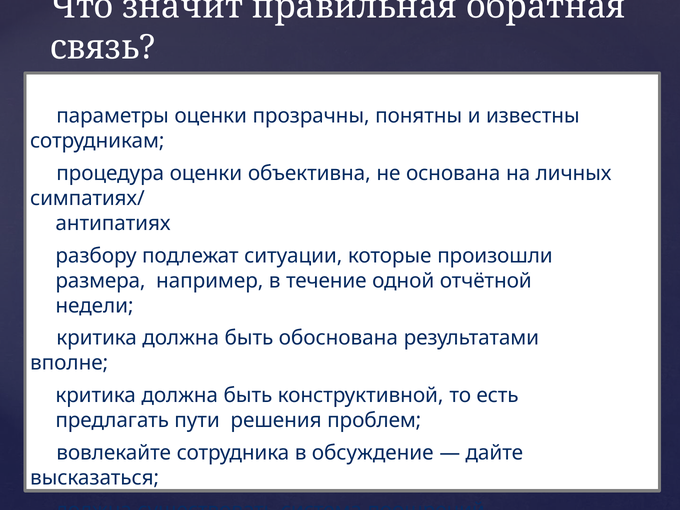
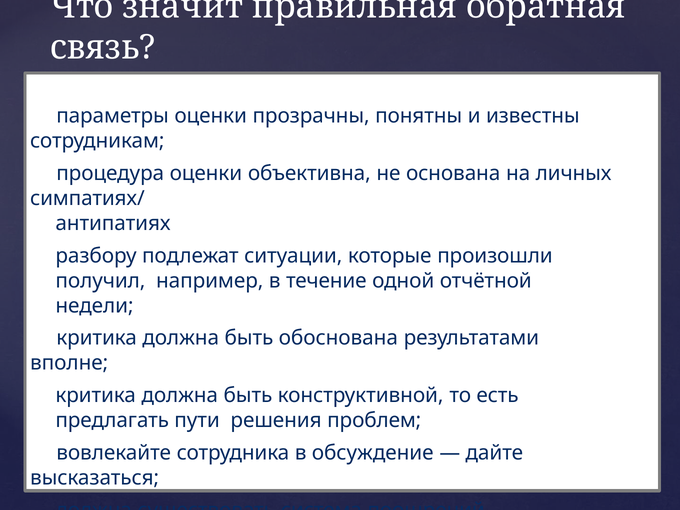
размера: размера -> получил
